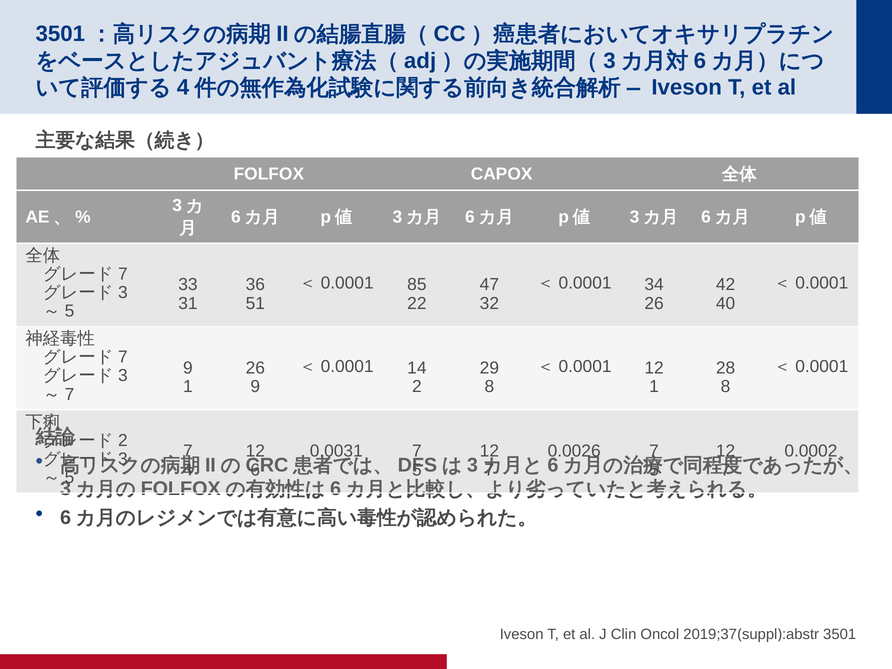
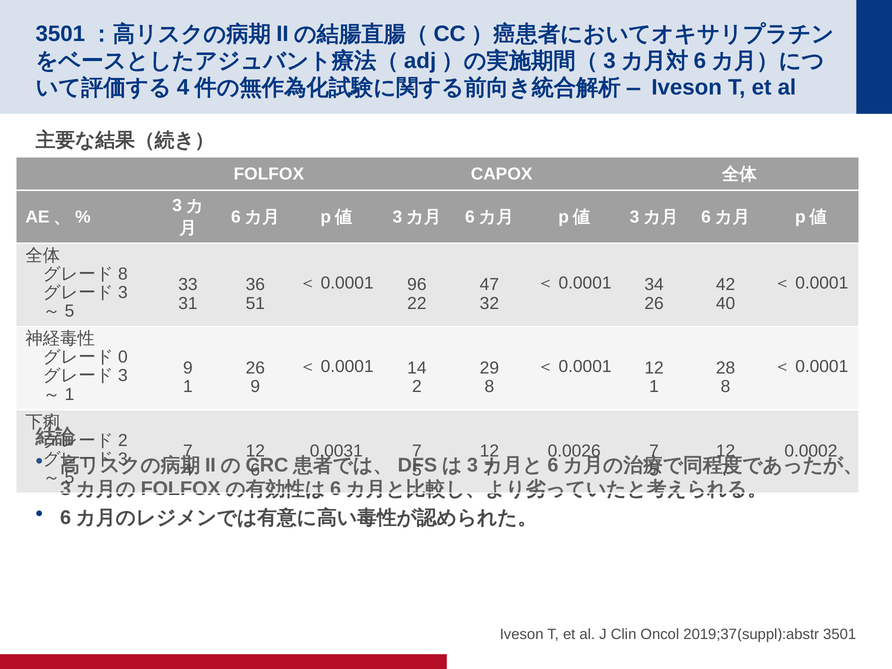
7 at (123, 274): 7 -> 8
85: 85 -> 96
7 at (123, 357): 7 -> 0
7 at (69, 394): 7 -> 1
